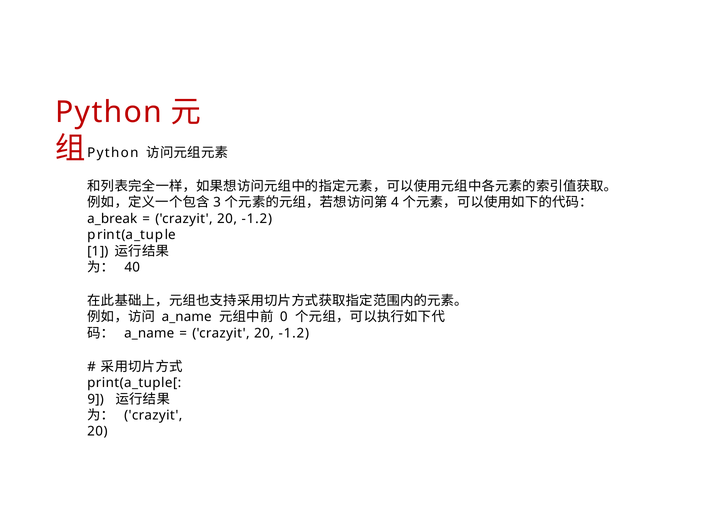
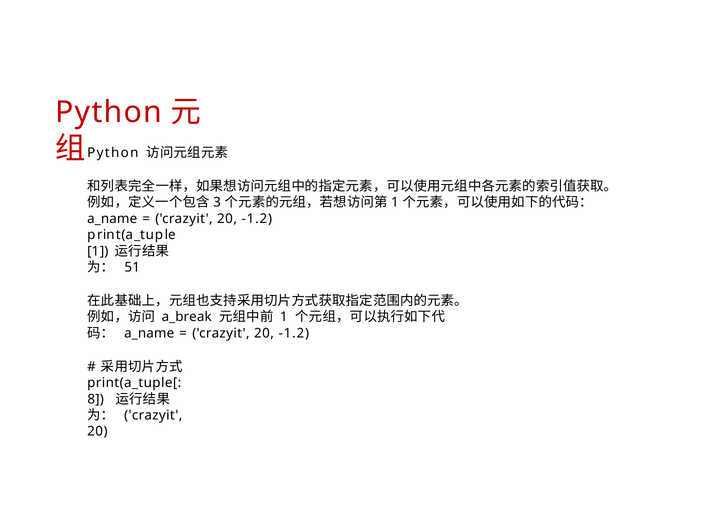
4 at (395, 202): 4 -> 1
a_break at (112, 219): a_break -> a_name
40: 40 -> 51
a_name at (187, 317): a_name -> a_break
0 at (284, 317): 0 -> 1
9: 9 -> 8
